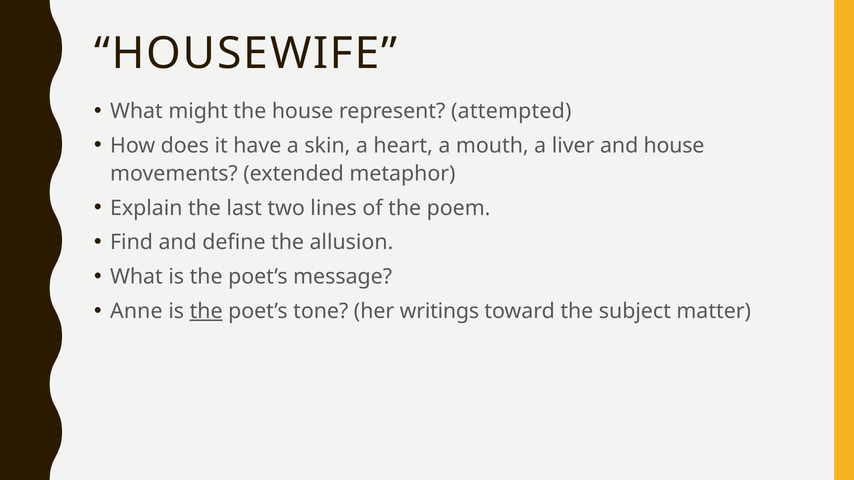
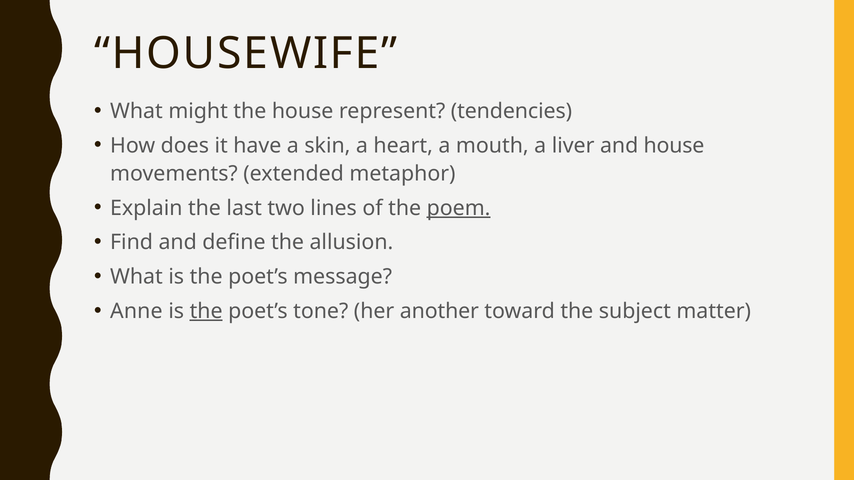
attempted: attempted -> tendencies
poem underline: none -> present
writings: writings -> another
